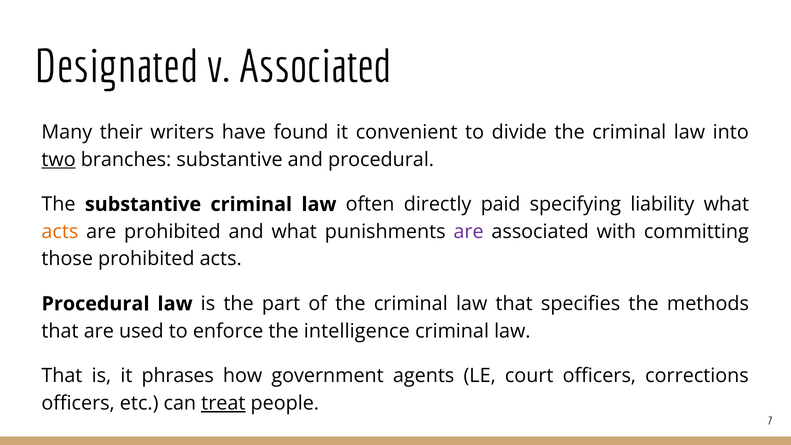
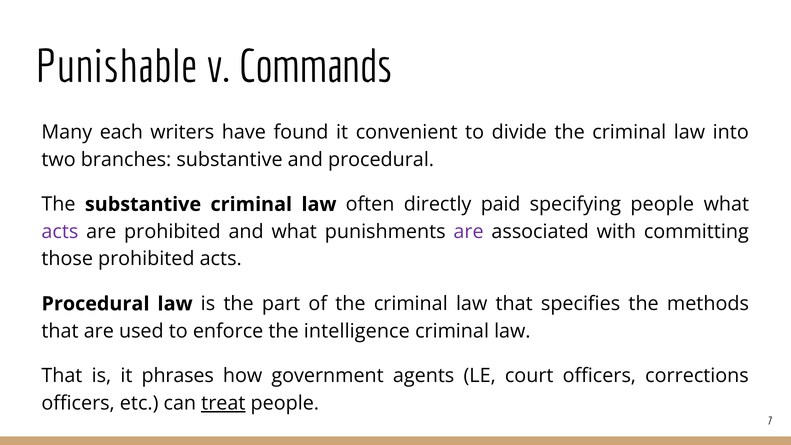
Designated: Designated -> Punishable
v Associated: Associated -> Commands
their: their -> each
two underline: present -> none
specifying liability: liability -> people
acts at (60, 232) colour: orange -> purple
